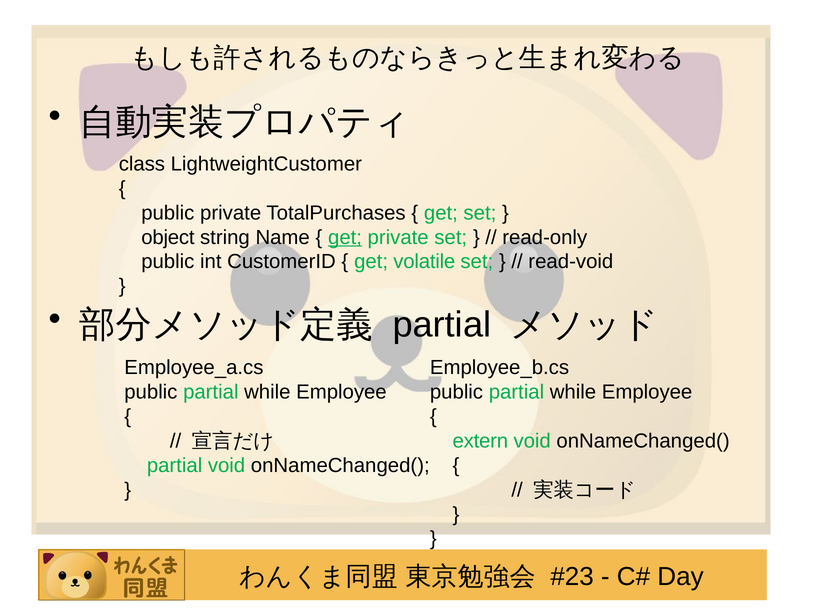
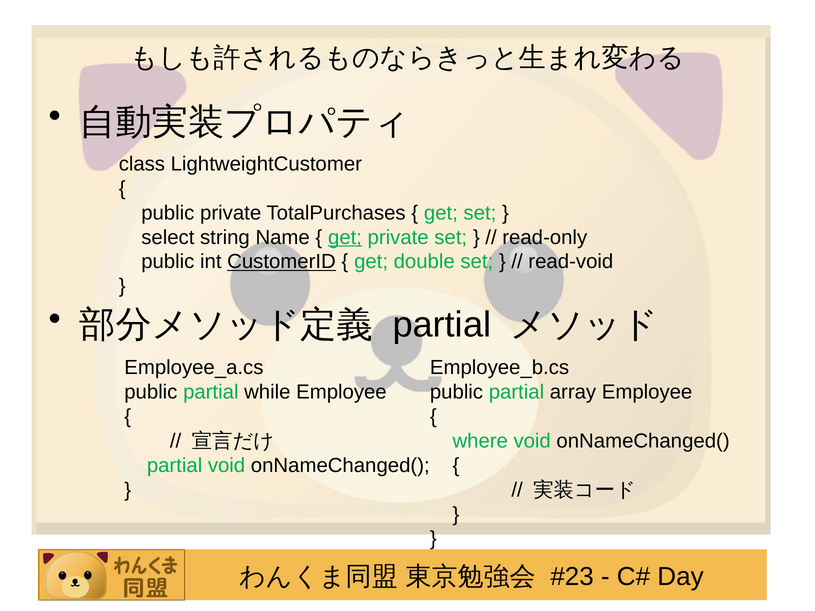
object: object -> select
CustomerID underline: none -> present
volatile: volatile -> double
while at (573, 392): while -> array
extern: extern -> where
